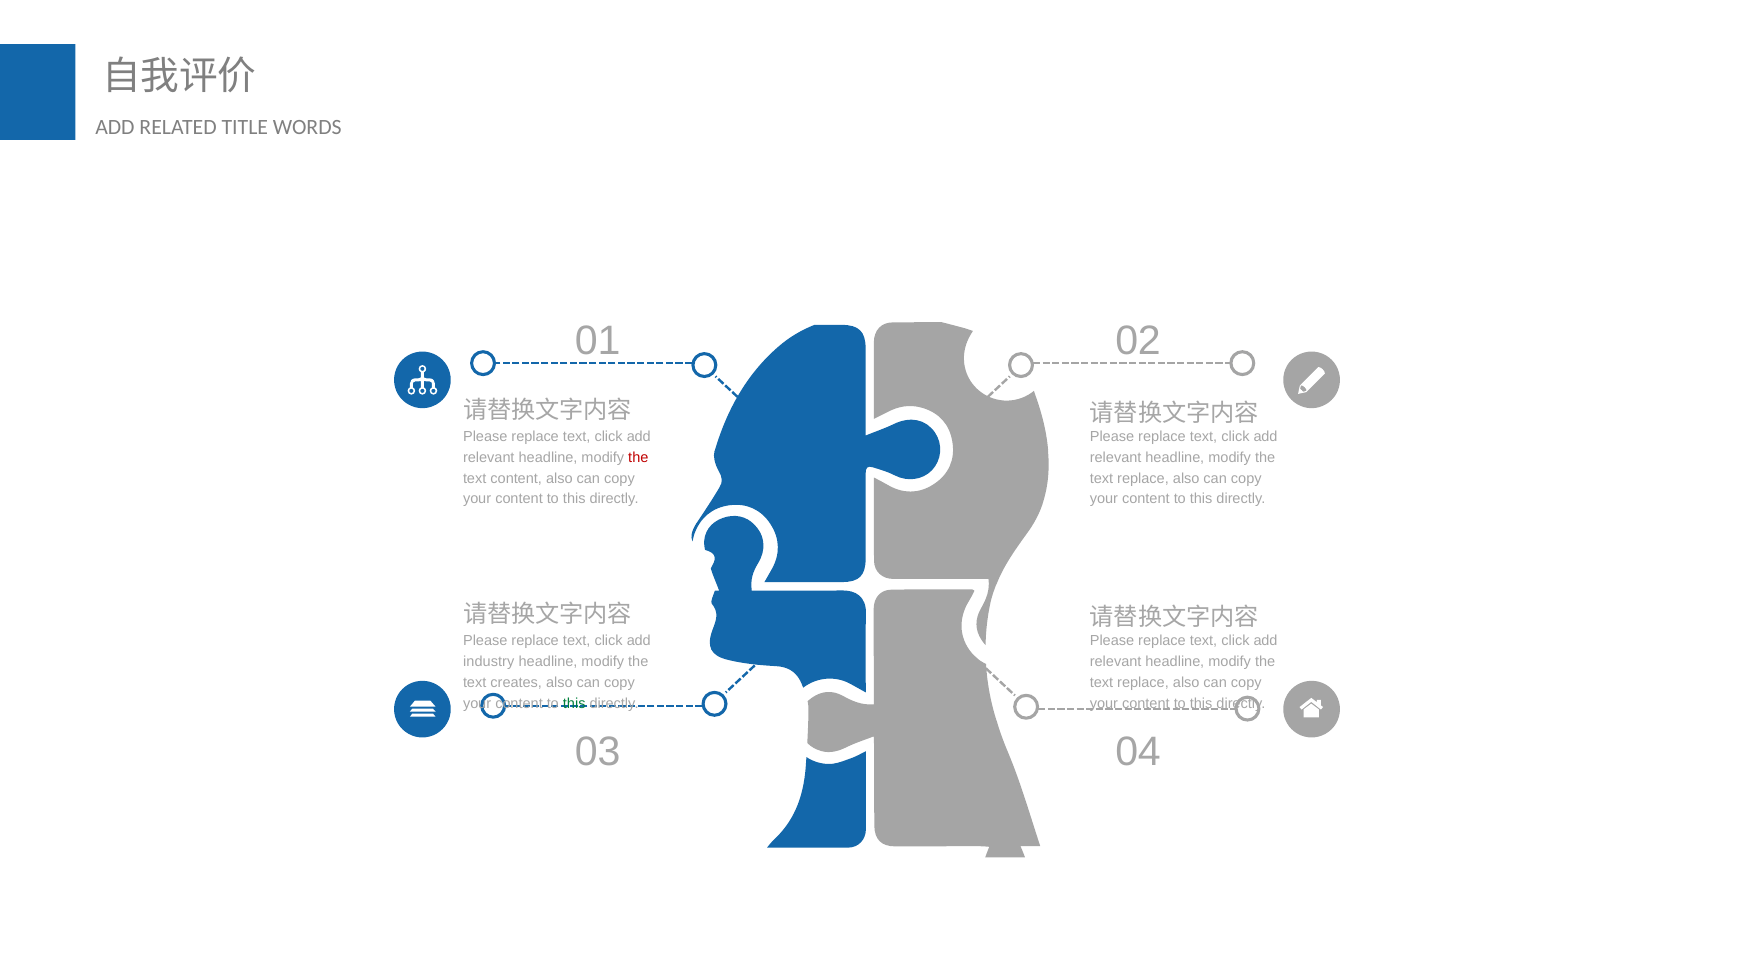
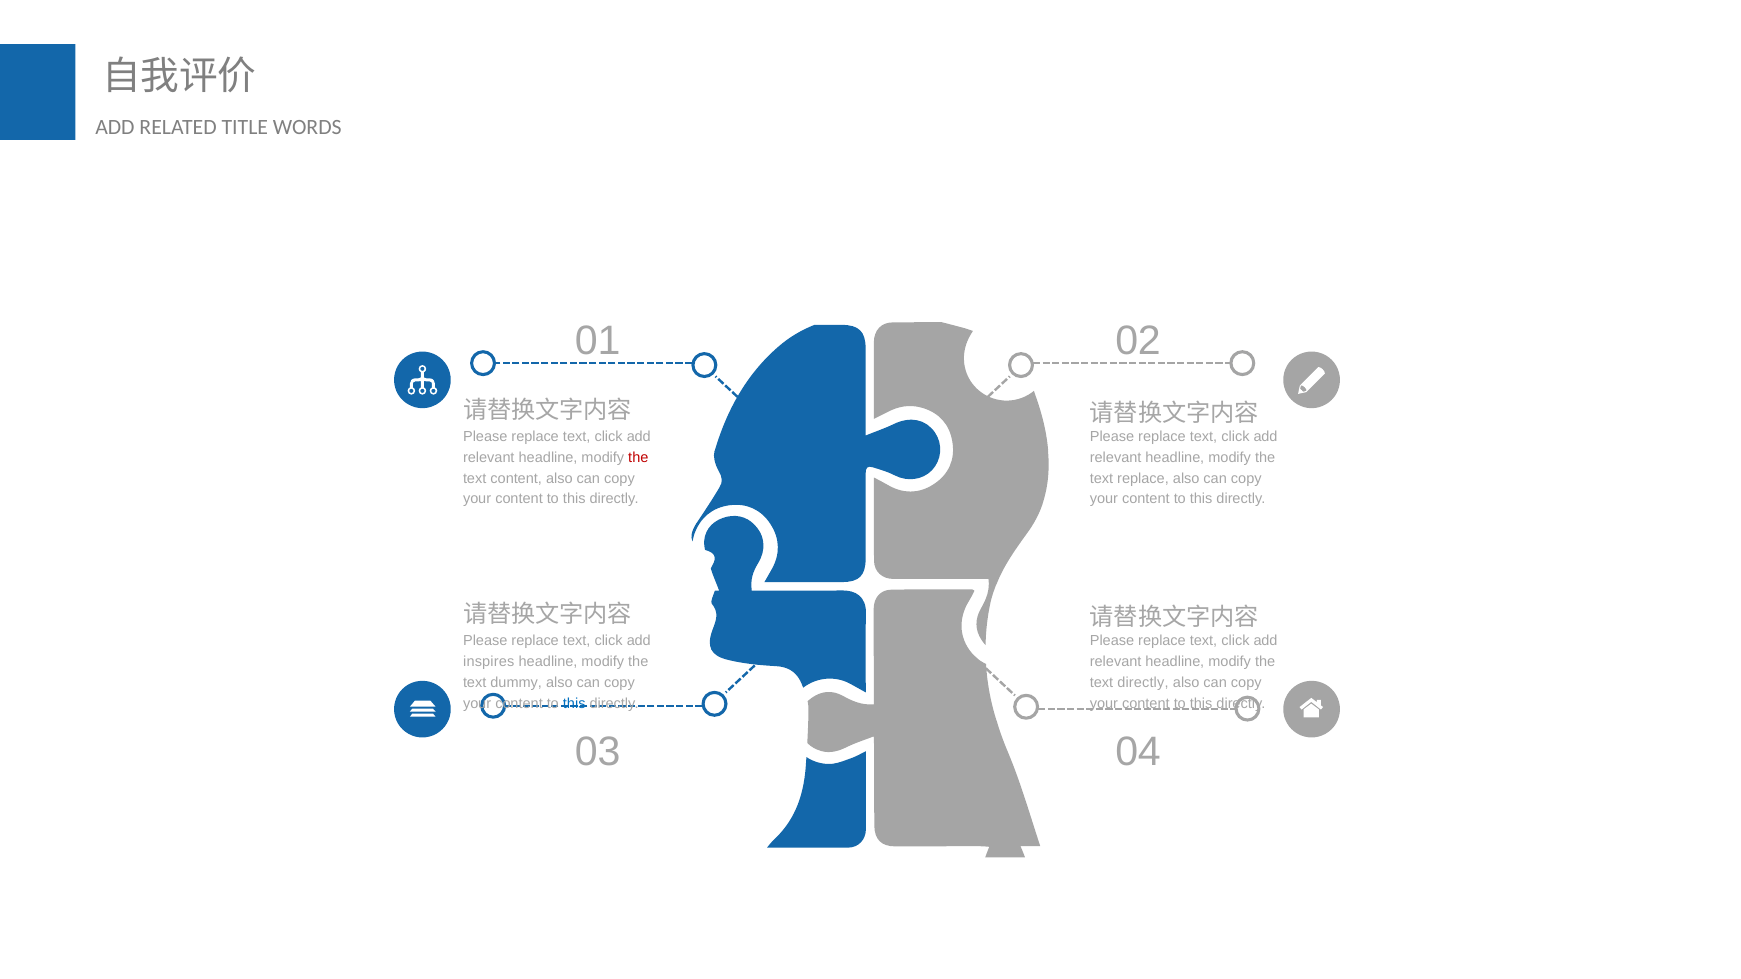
industry: industry -> inspires
creates: creates -> dummy
replace at (1143, 683): replace -> directly
this at (574, 704) colour: green -> blue
